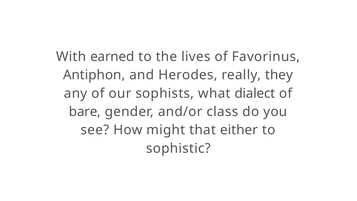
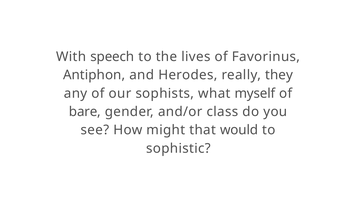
earned: earned -> speech
dialect: dialect -> myself
either: either -> would
